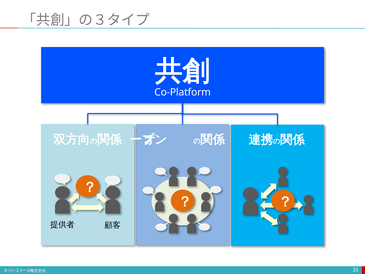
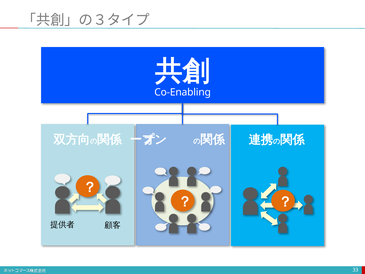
Co-Platform: Co-Platform -> Co-Enabling
